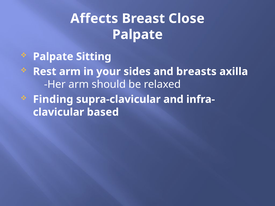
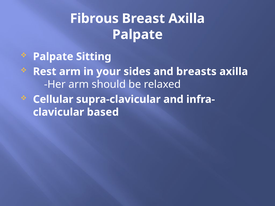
Affects: Affects -> Fibrous
Breast Close: Close -> Axilla
Finding: Finding -> Cellular
